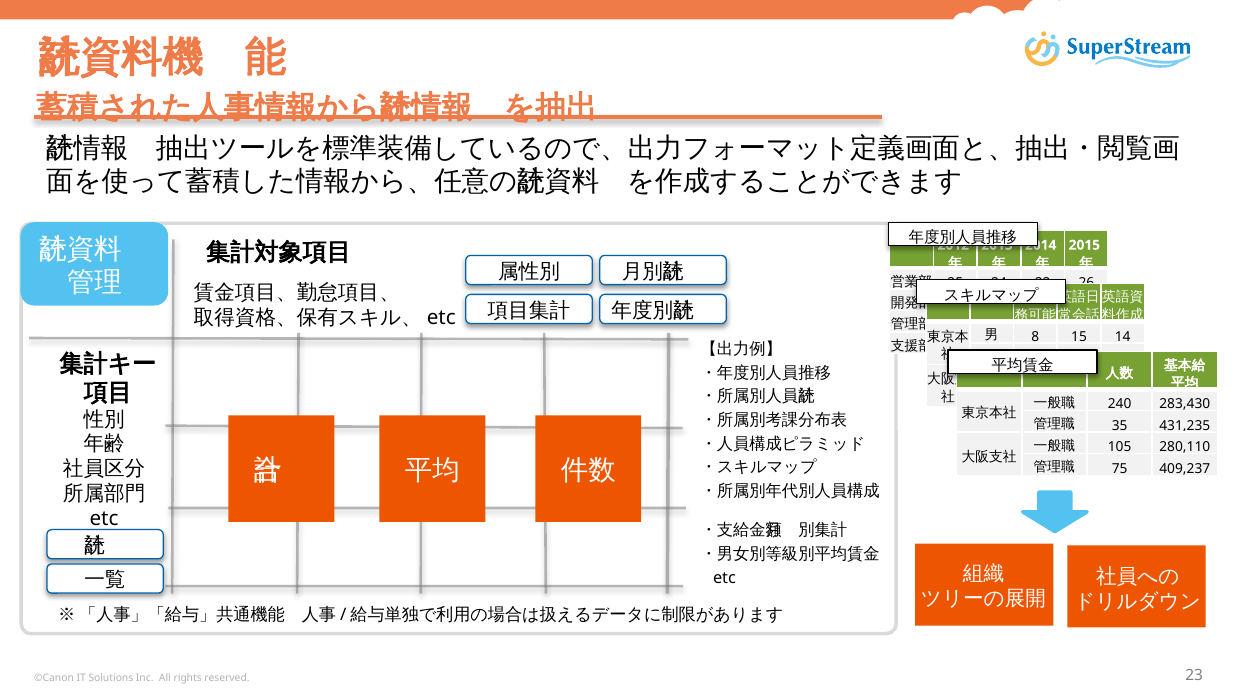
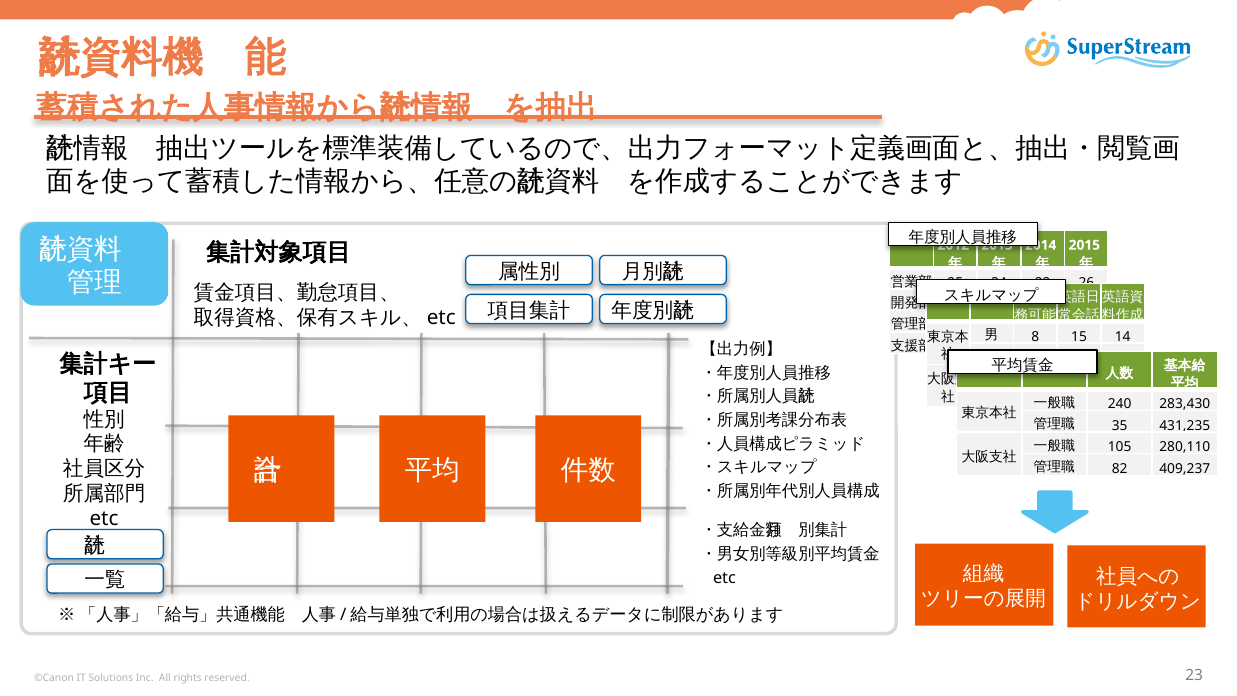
75: 75 -> 82
